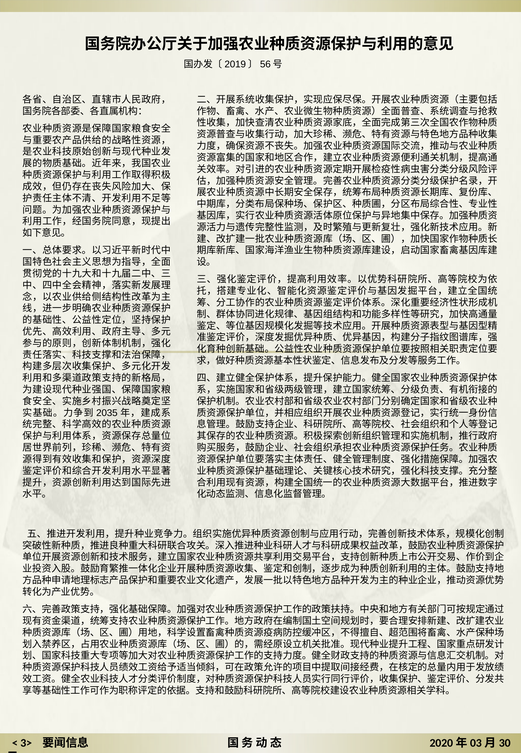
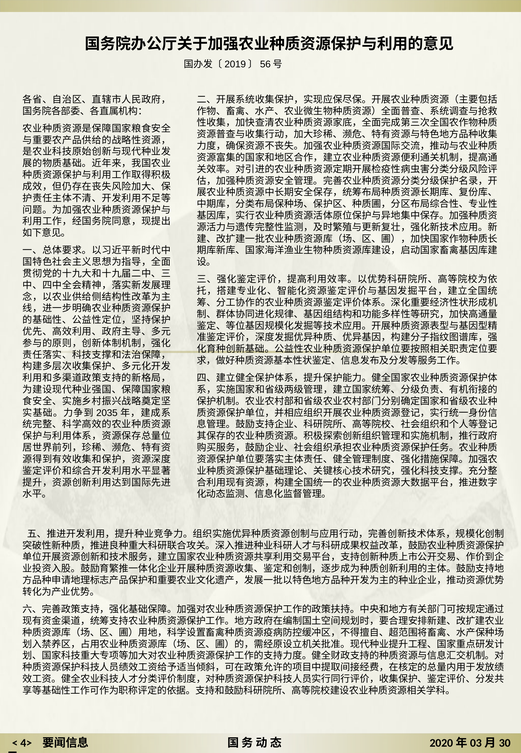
3˃: 3˃ -> 4˃
